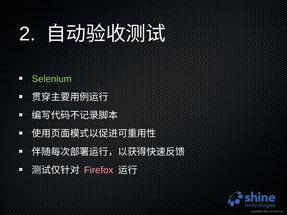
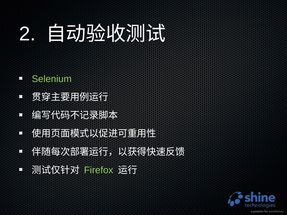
Firefox colour: pink -> light green
